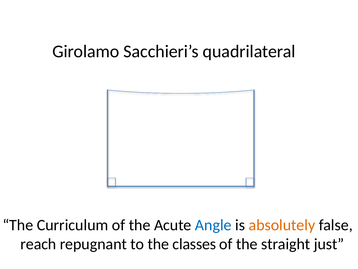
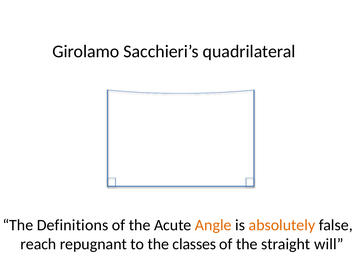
Curriculum: Curriculum -> Definitions
Angle colour: blue -> orange
just: just -> will
